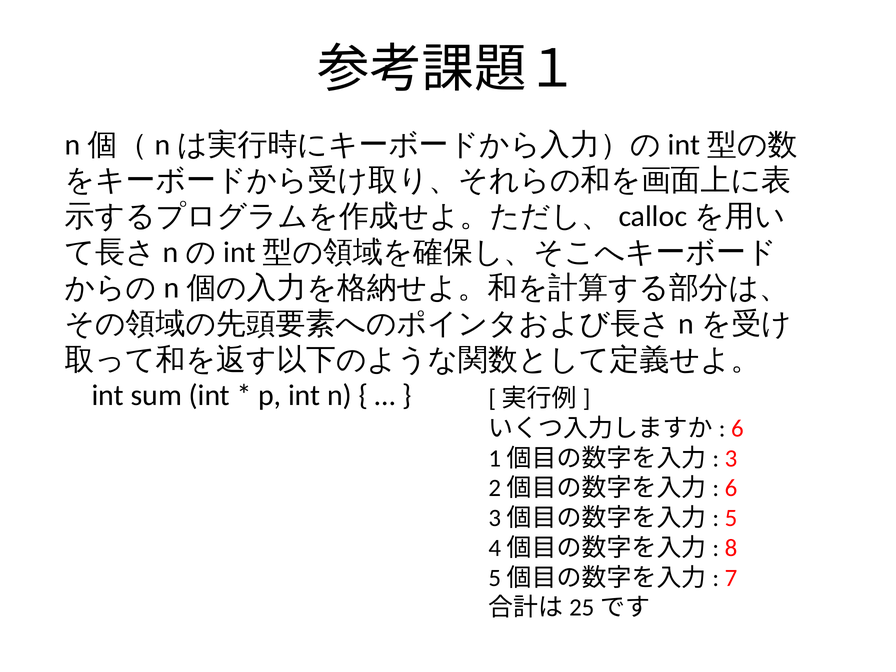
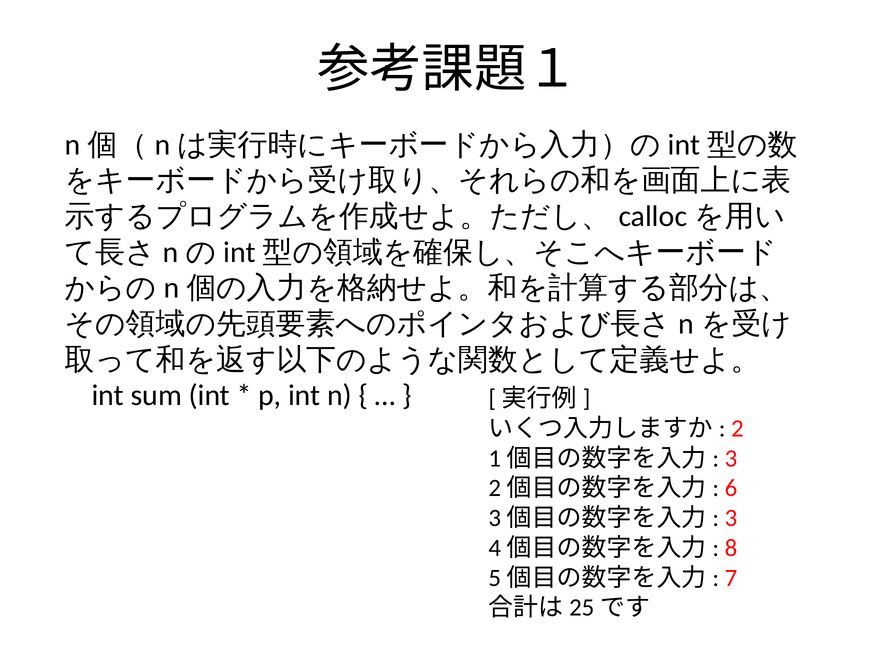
6 at (737, 428): 6 -> 2
5 at (731, 518): 5 -> 3
